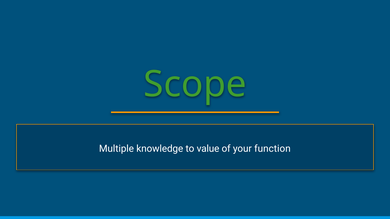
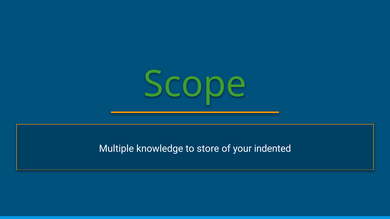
value: value -> store
function: function -> indented
